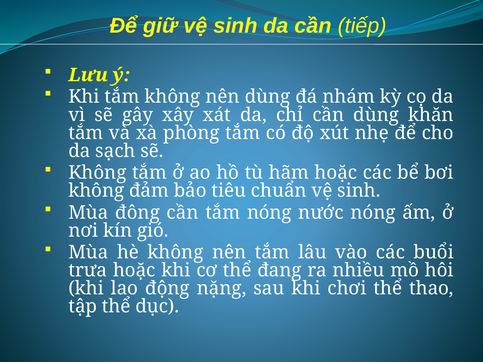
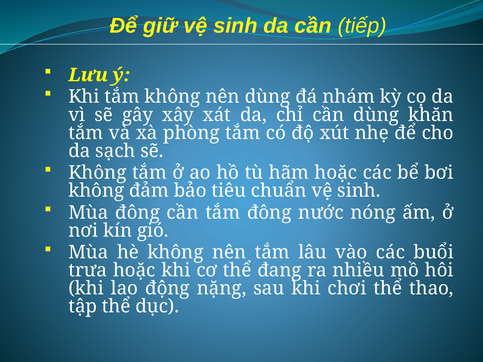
tắm nóng: nóng -> đông
